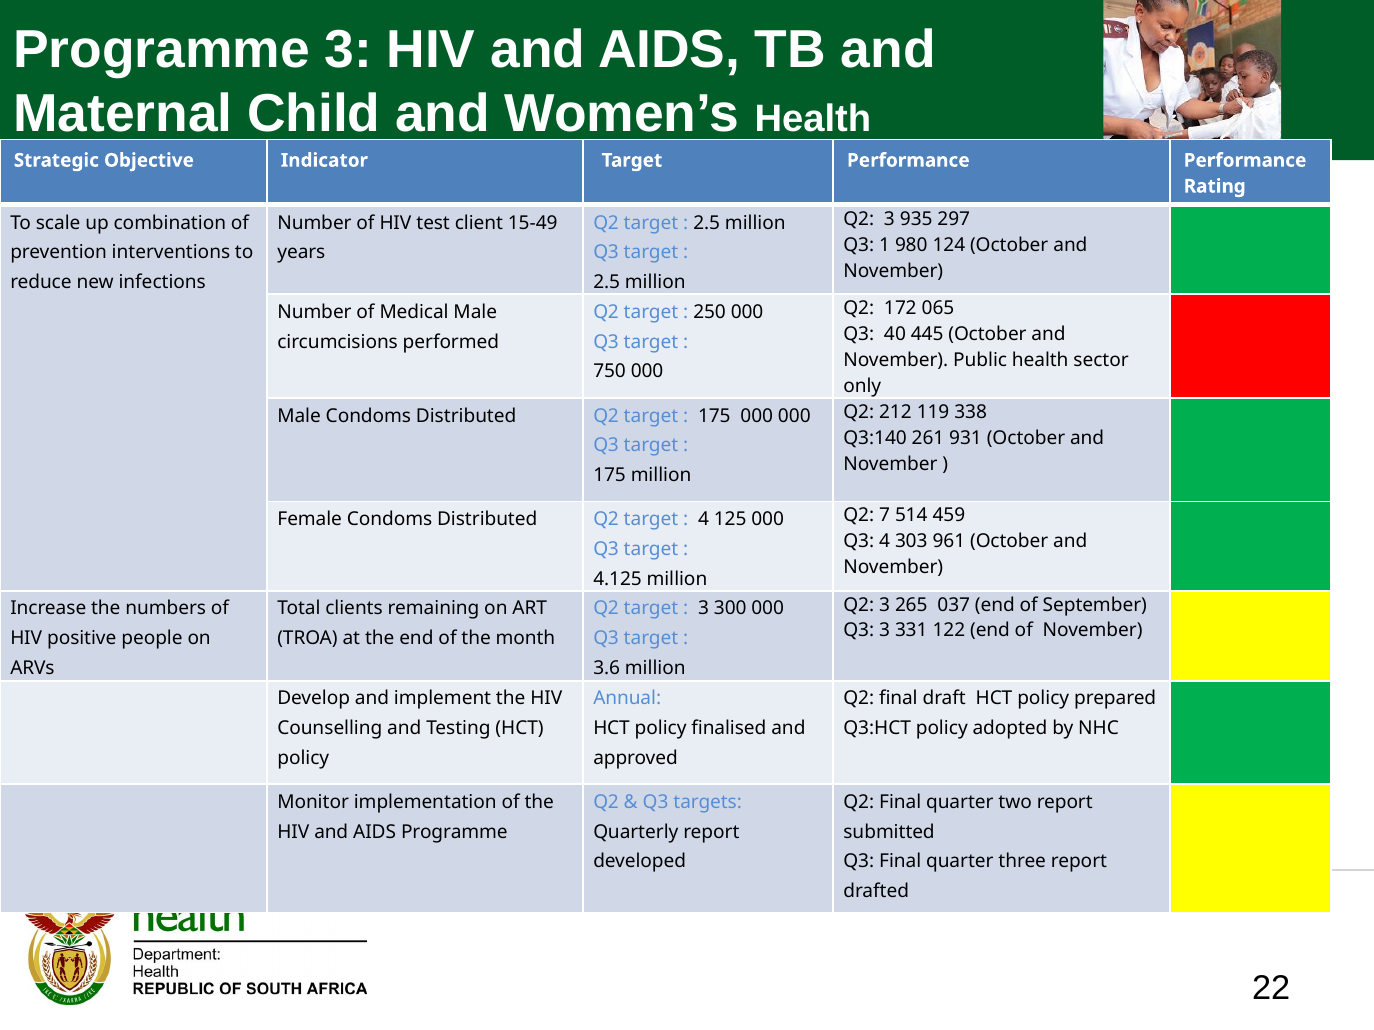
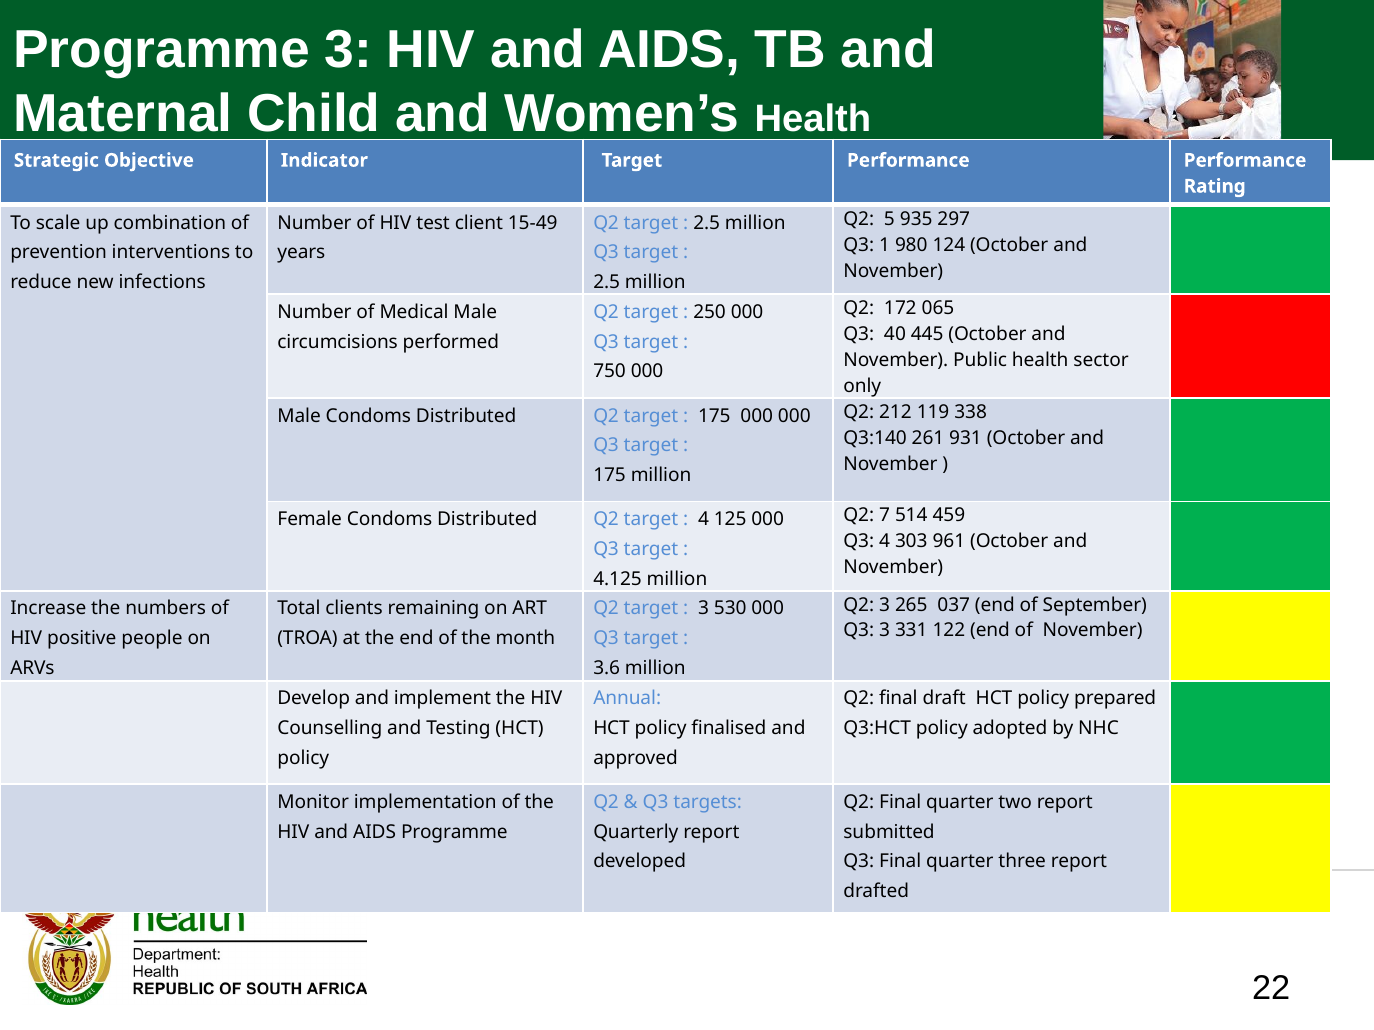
3 at (889, 219): 3 -> 5
300: 300 -> 530
